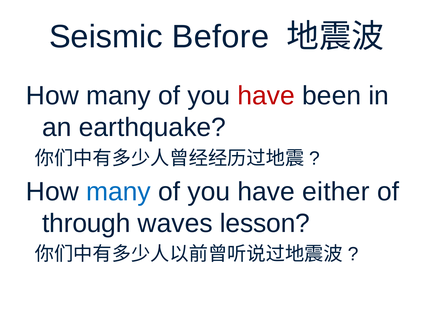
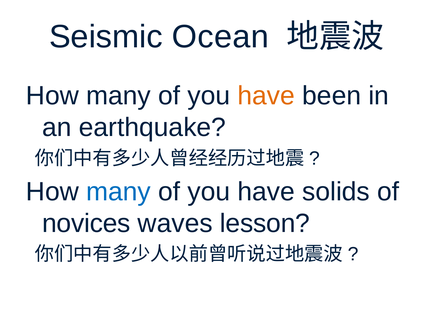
Before: Before -> Ocean
have at (266, 96) colour: red -> orange
either: either -> solids
through: through -> novices
